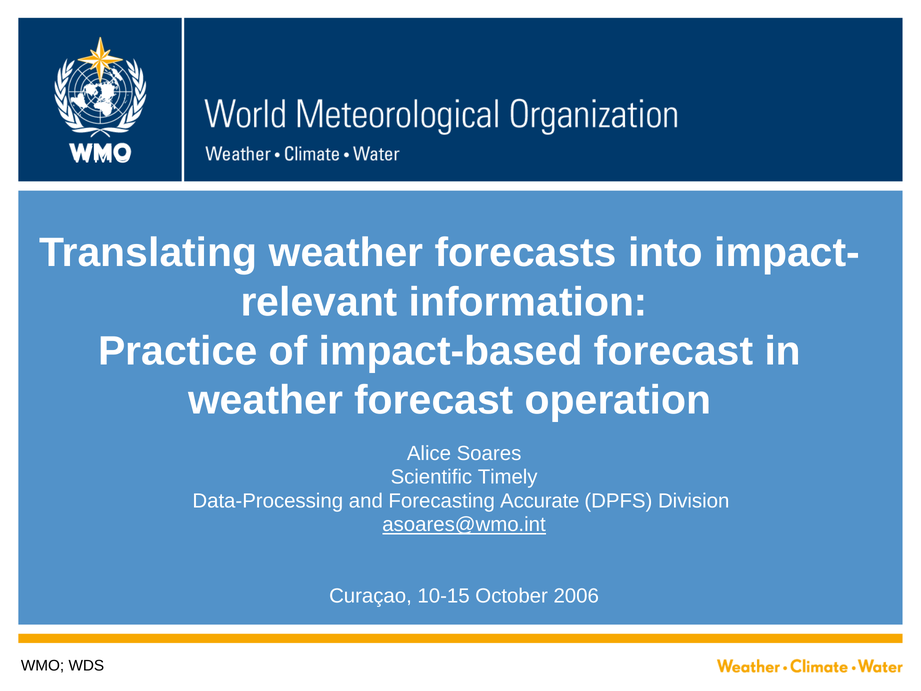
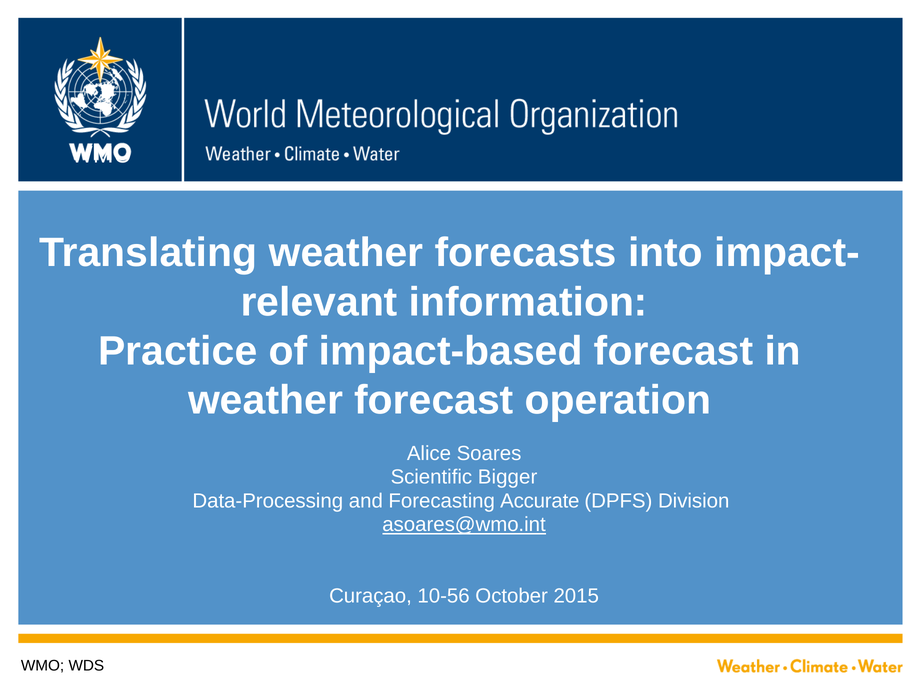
Timely: Timely -> Bigger
10-15: 10-15 -> 10-56
2006: 2006 -> 2015
